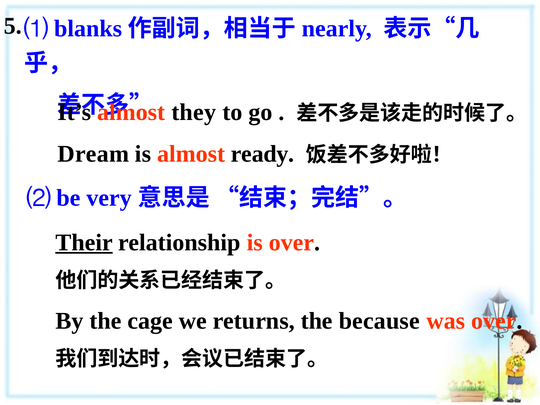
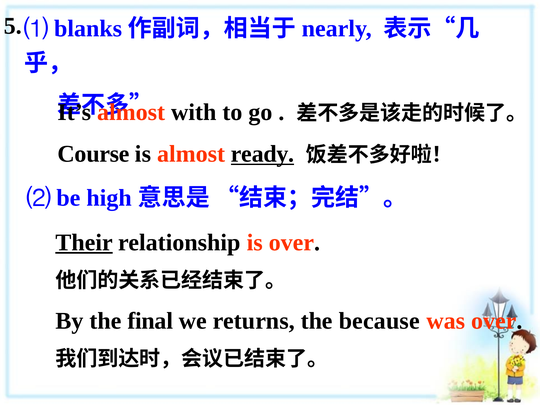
they: they -> with
Dream: Dream -> Course
ready underline: none -> present
very: very -> high
cage: cage -> final
